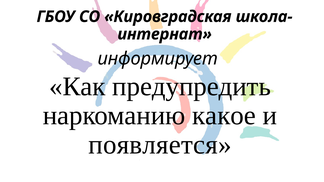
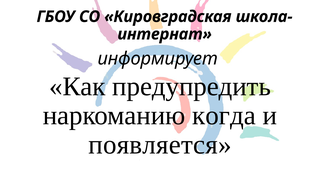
какое: какое -> когда
